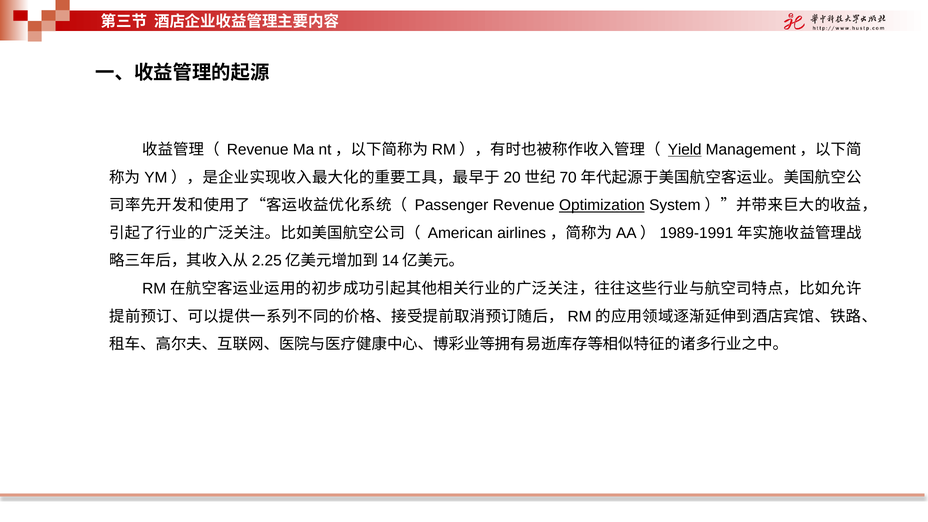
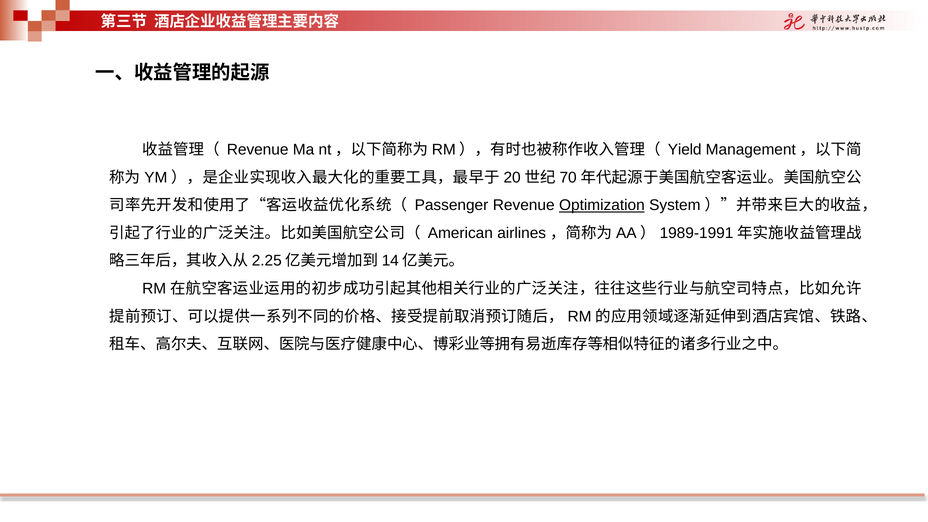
Yield underline: present -> none
